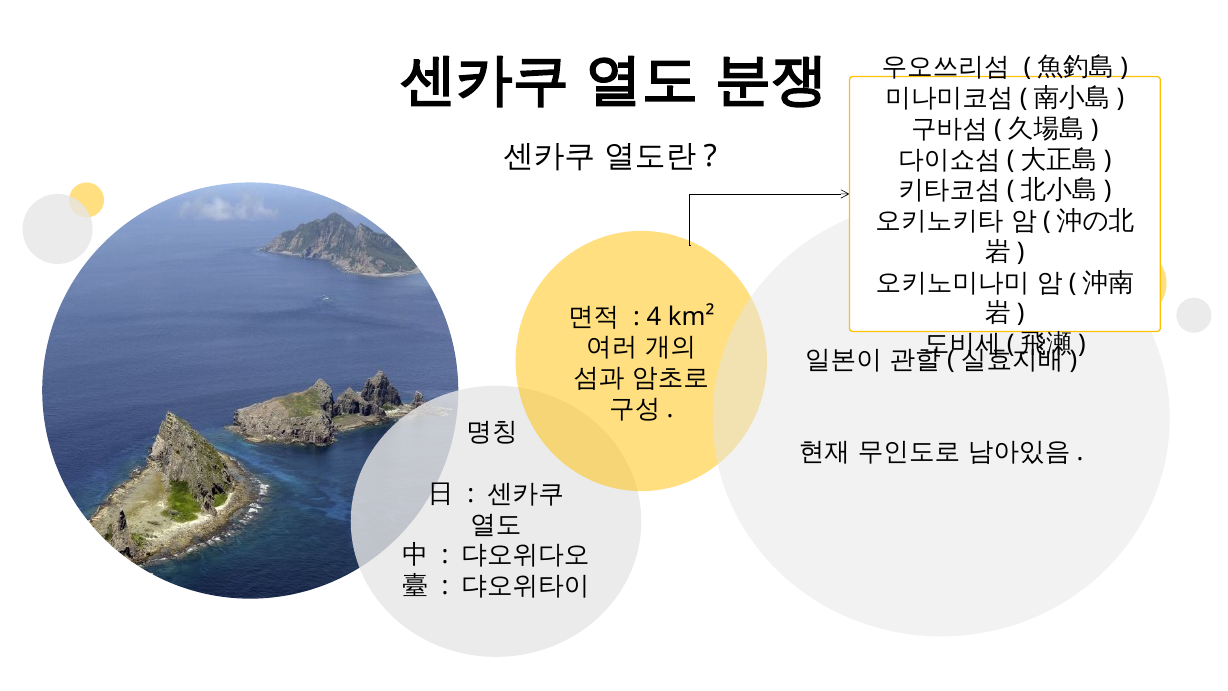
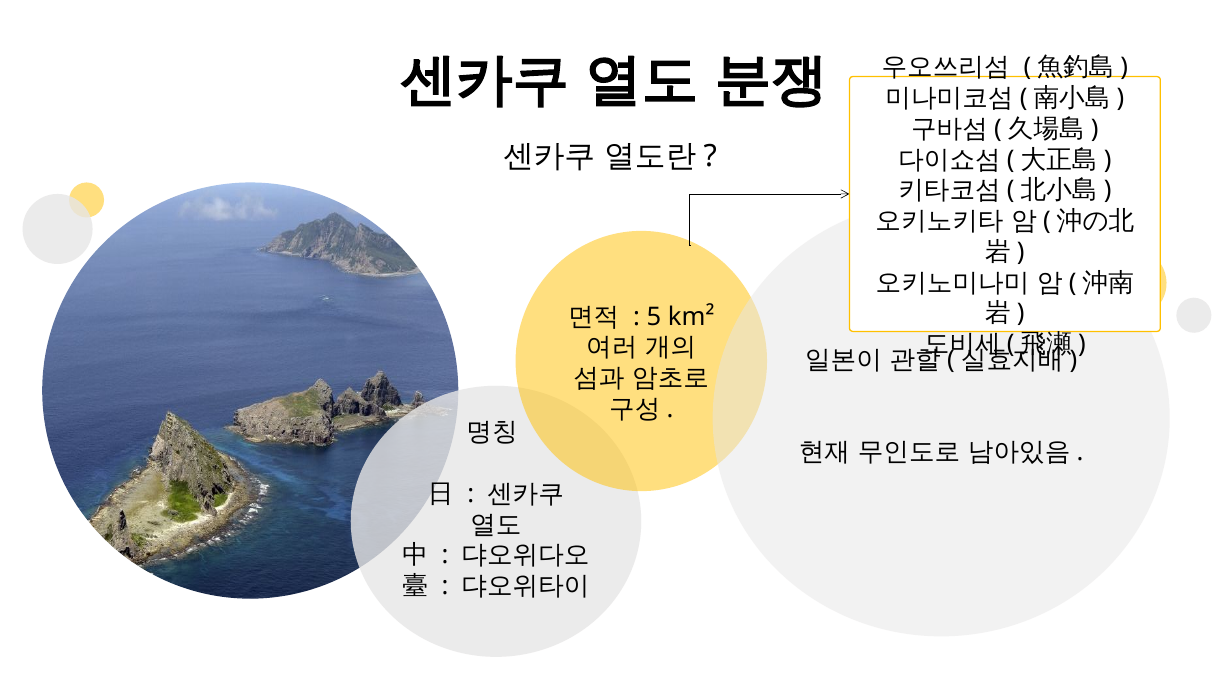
4: 4 -> 5
